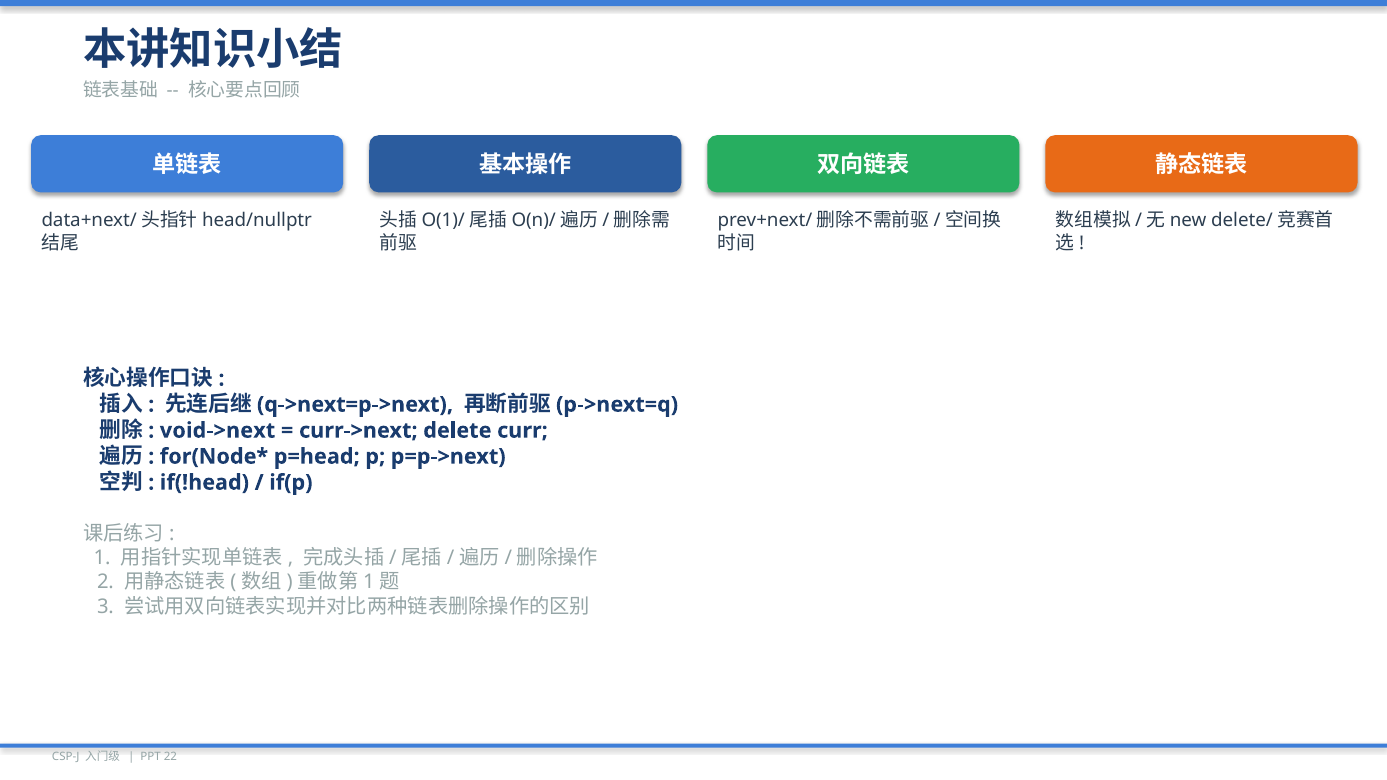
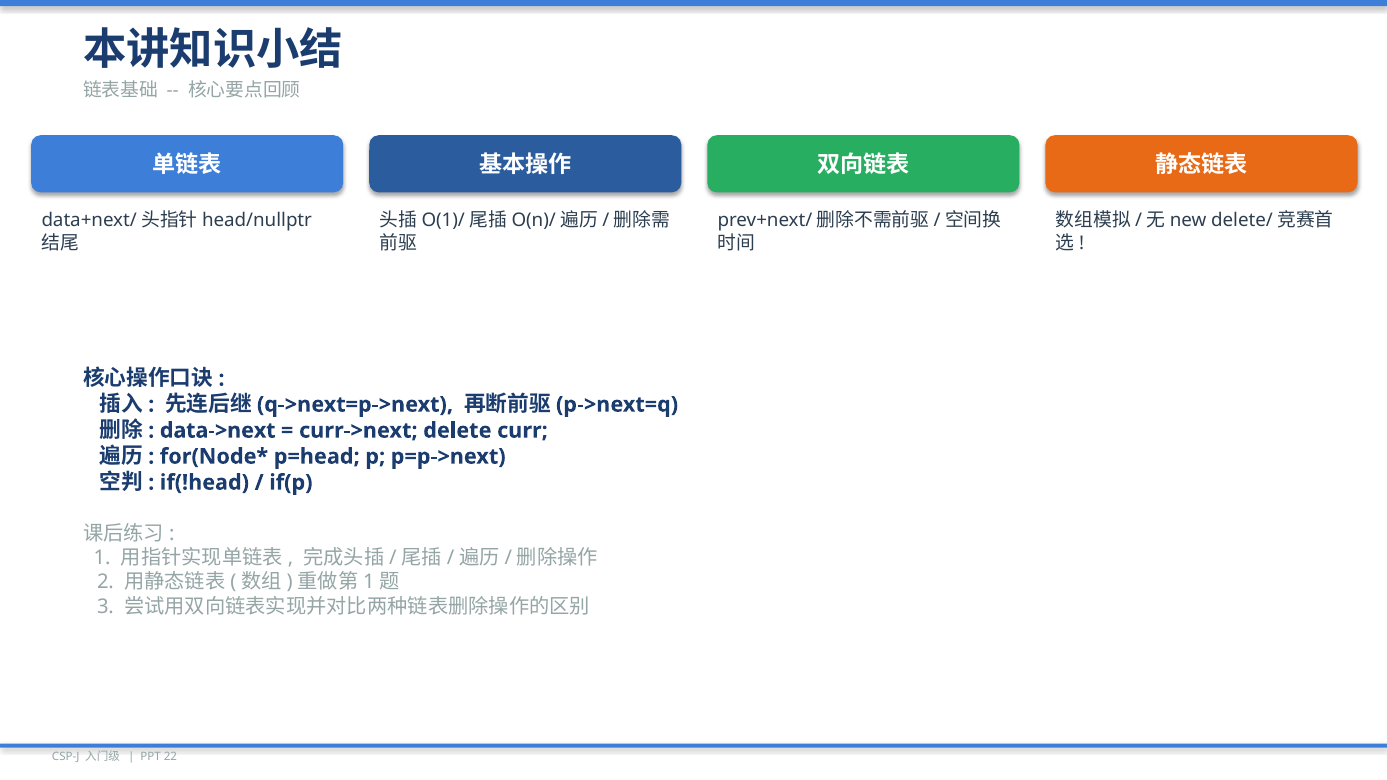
void->next: void->next -> data->next
